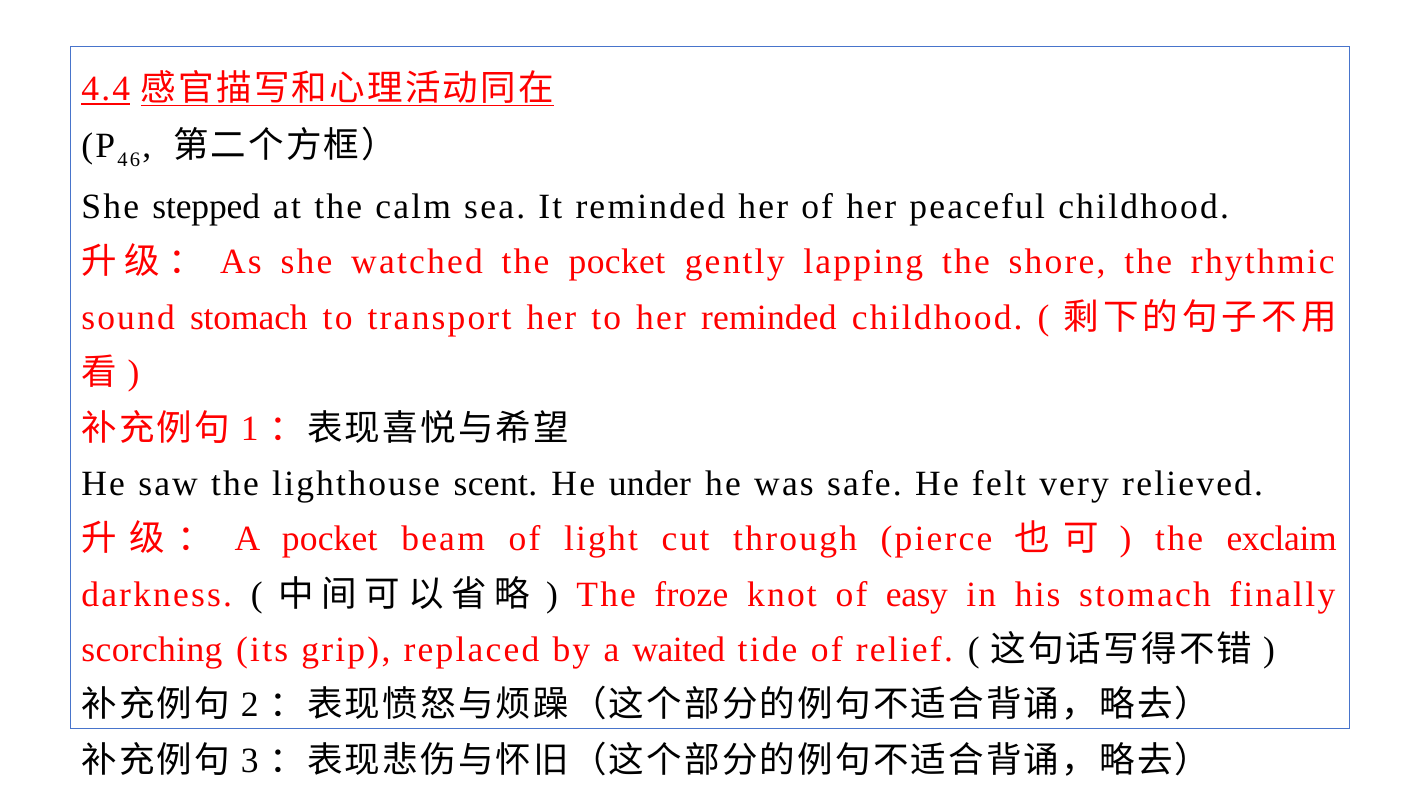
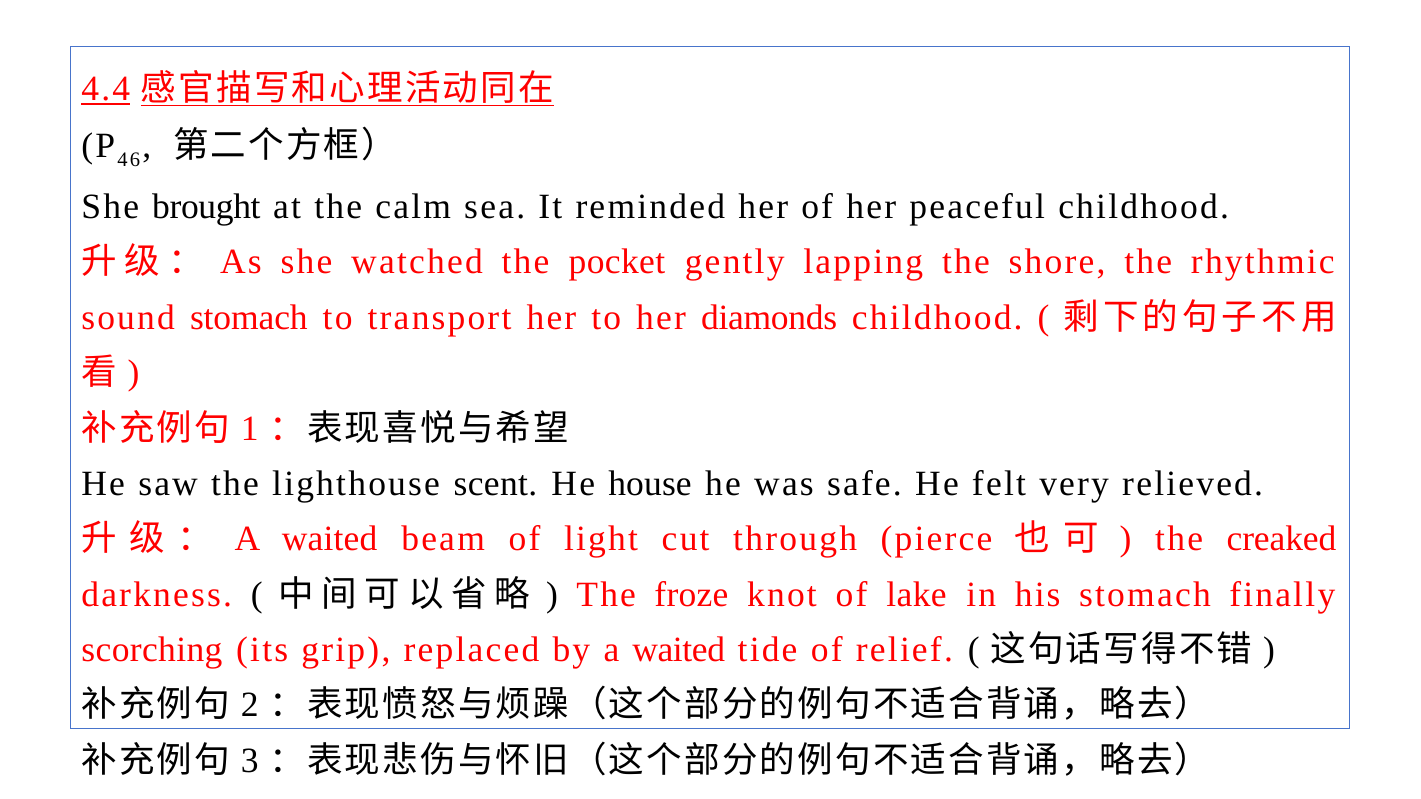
stepped: stepped -> brought
her reminded: reminded -> diamonds
under: under -> house
pocket at (330, 539): pocket -> waited
exclaim: exclaim -> creaked
easy: easy -> lake
